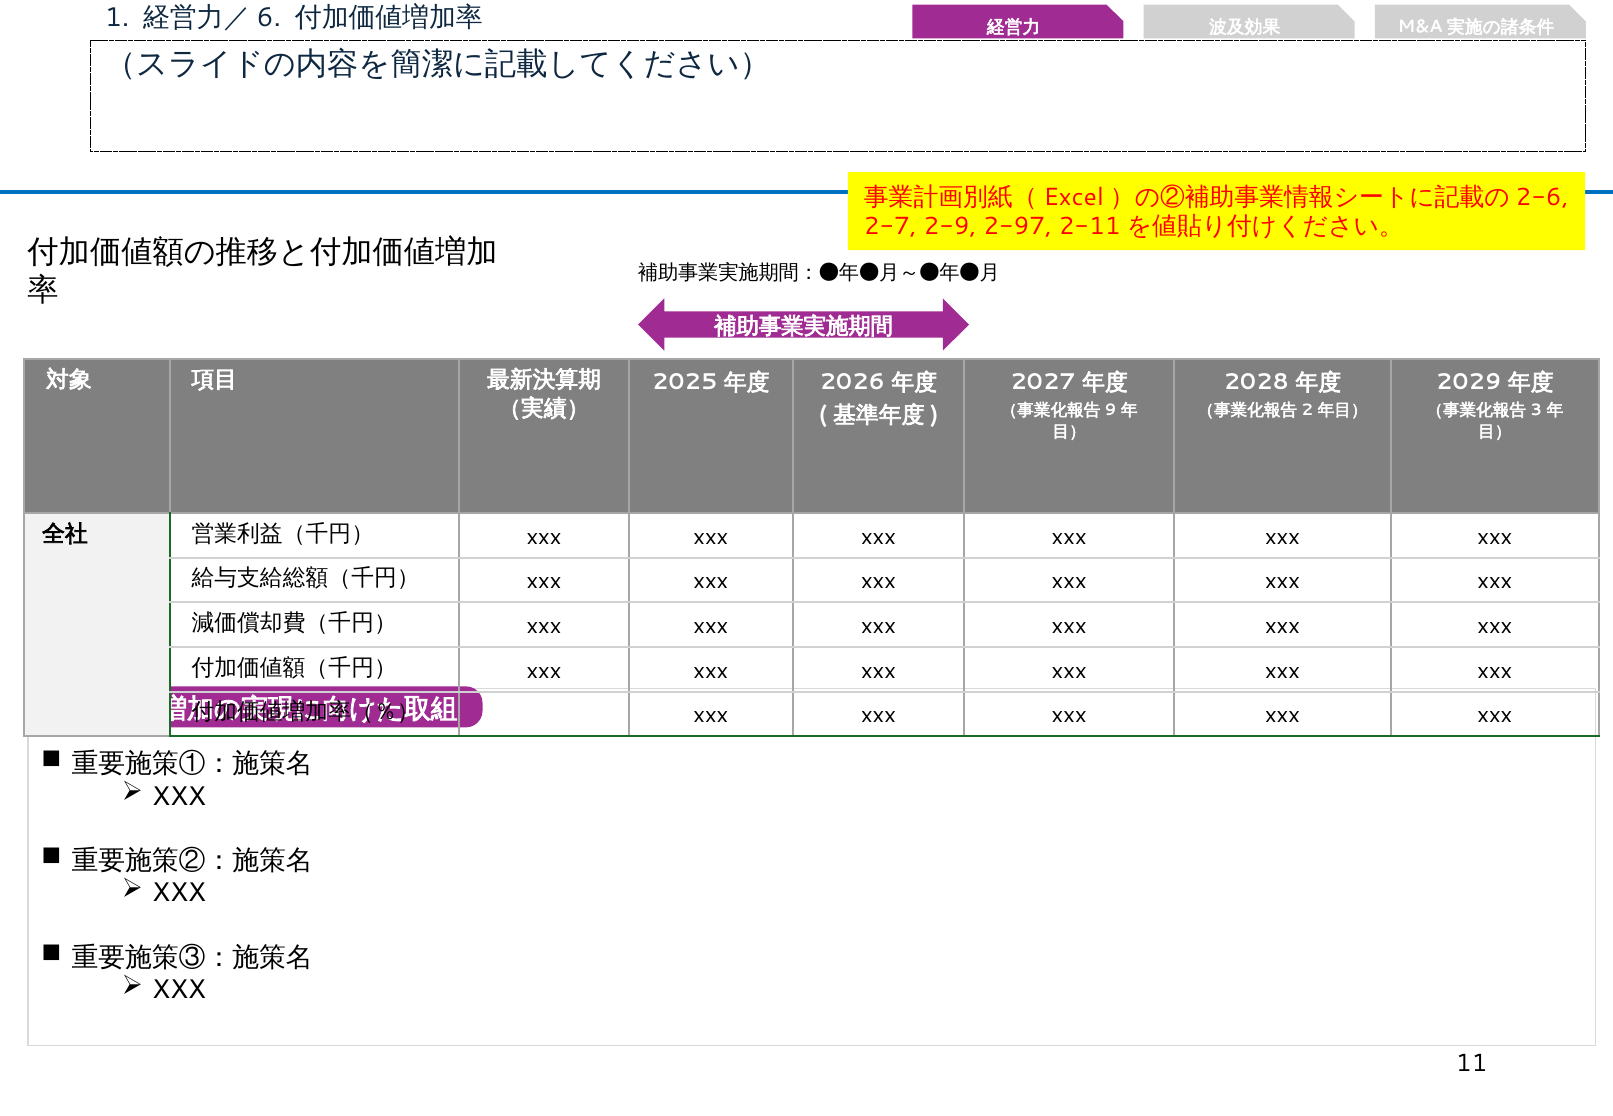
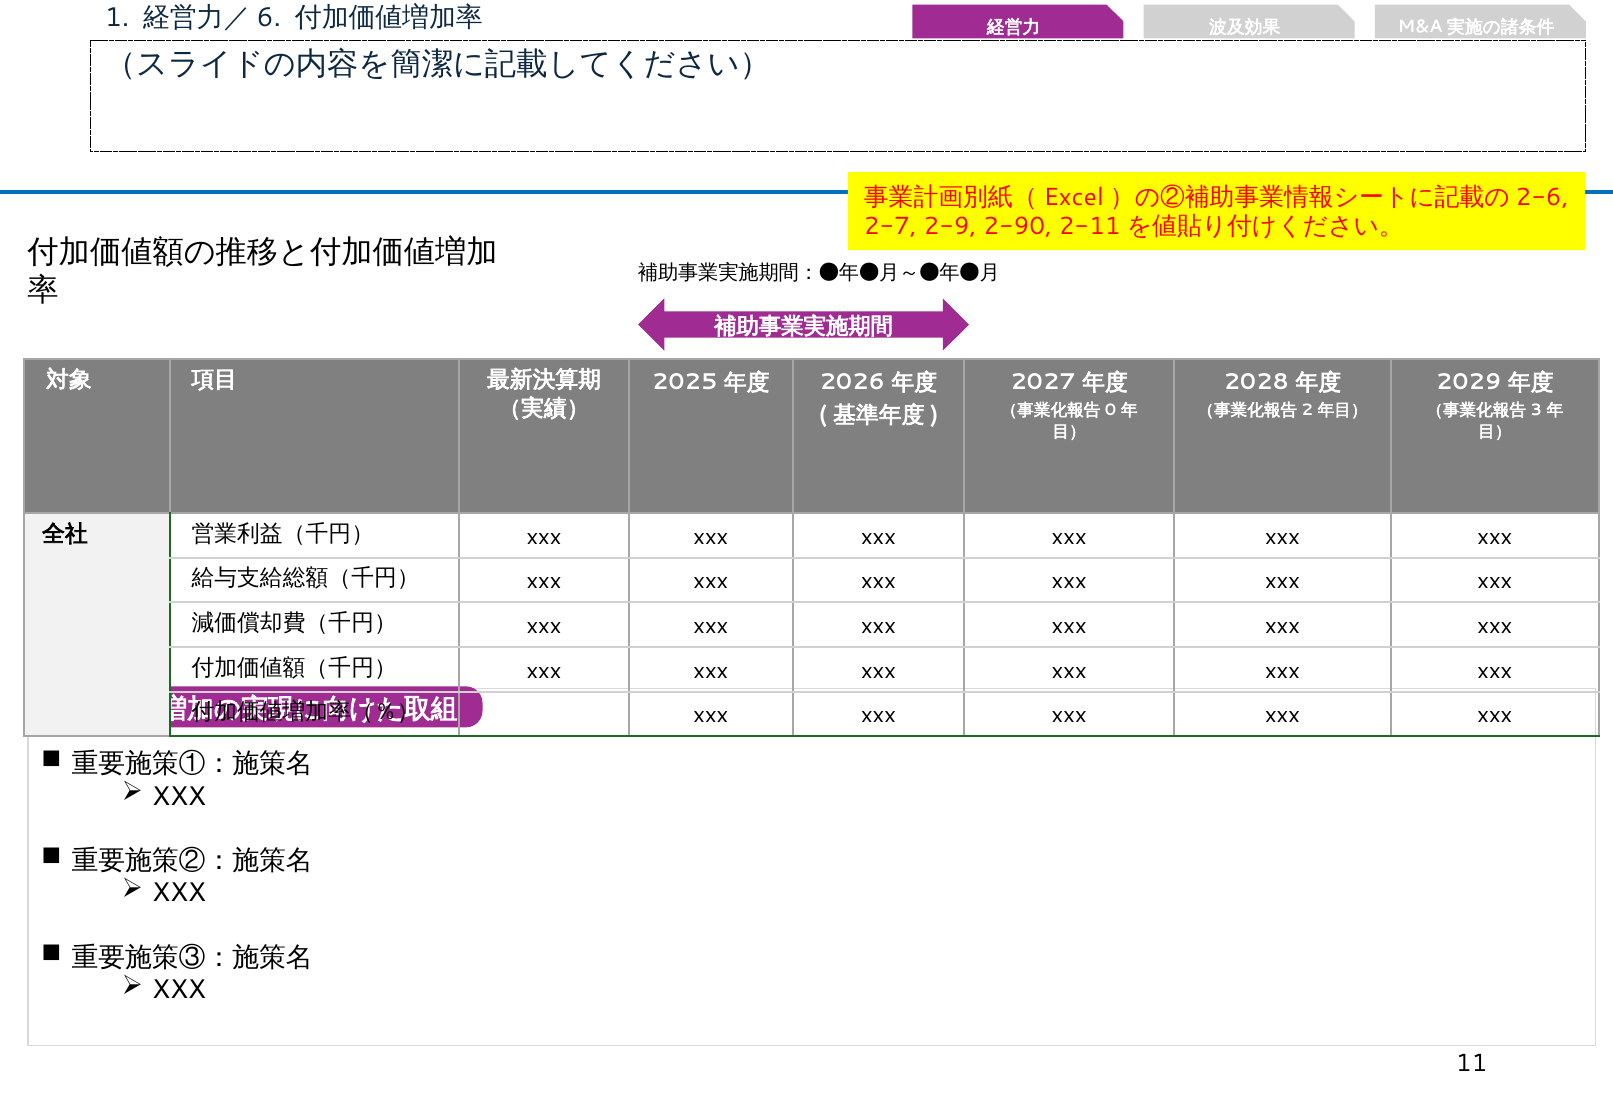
2-97: 2-97 -> 2-90
9: 9 -> 0
